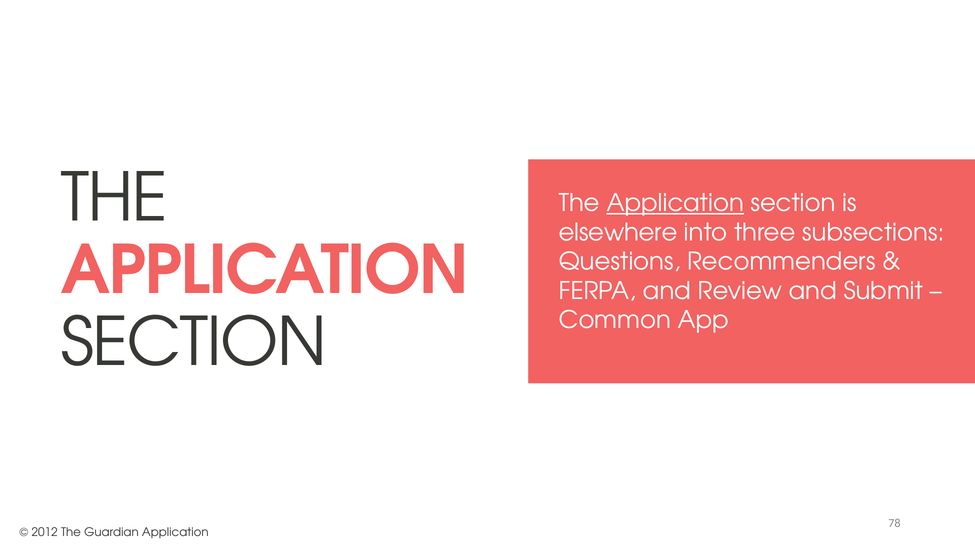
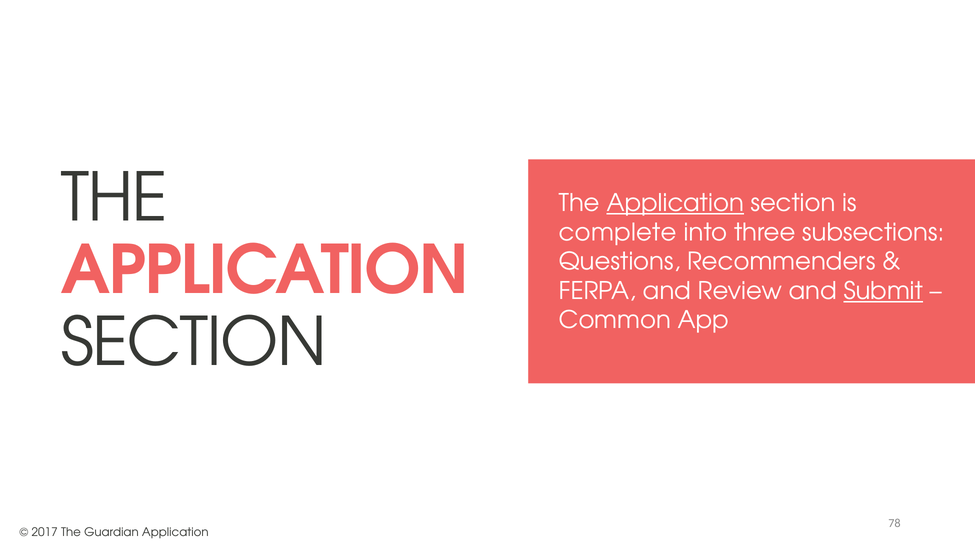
elsewhere: elsewhere -> complete
Submit underline: none -> present
2012: 2012 -> 2017
